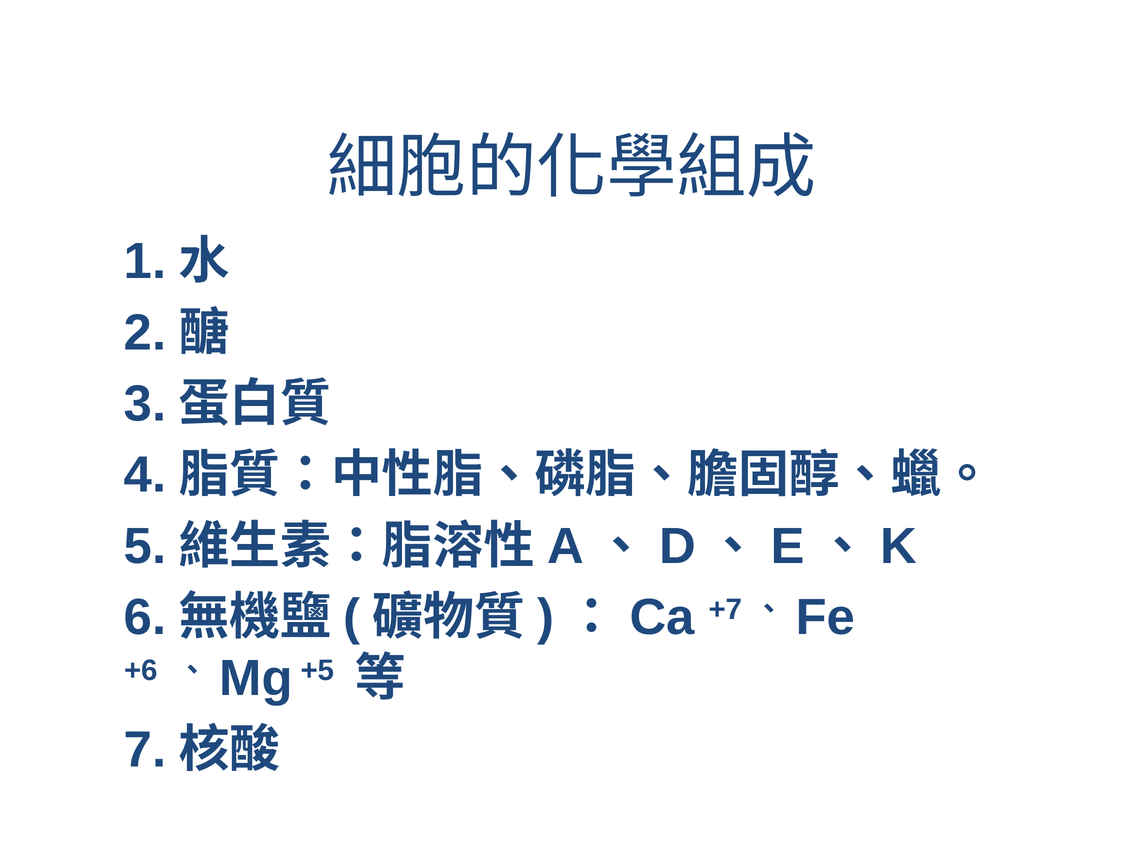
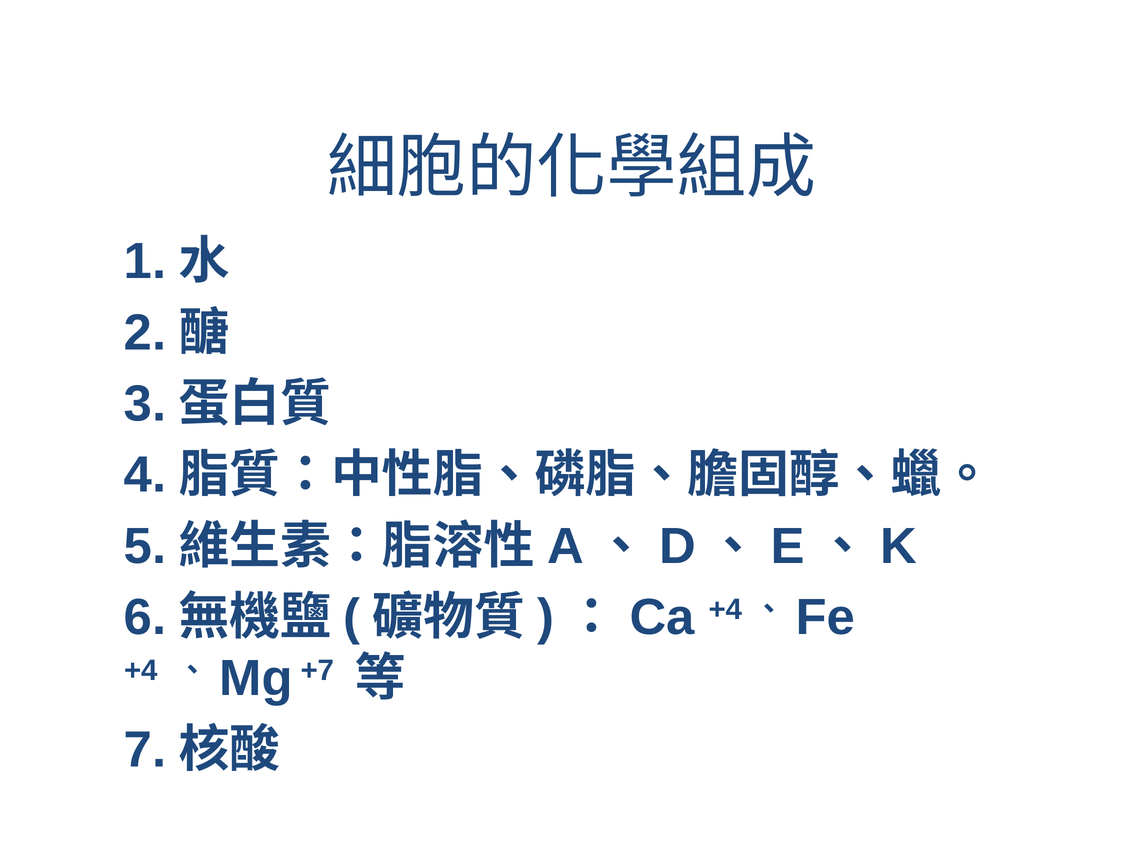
+7 at (725, 609): +7 -> +4
+6 at (141, 670): +6 -> +4
+5: +5 -> +7
